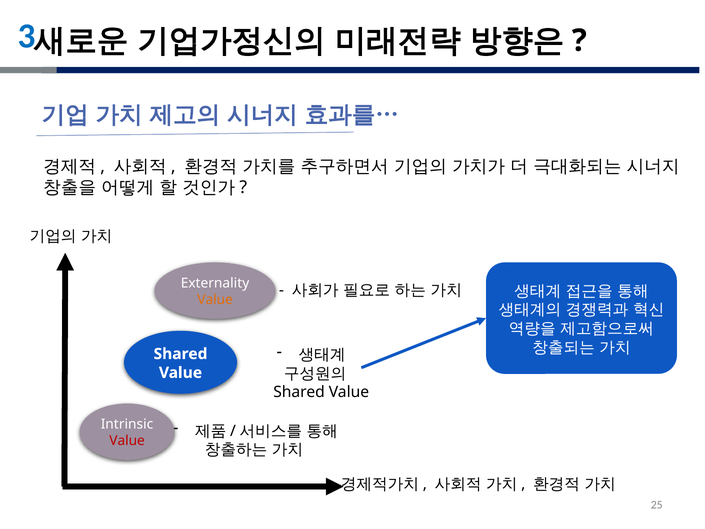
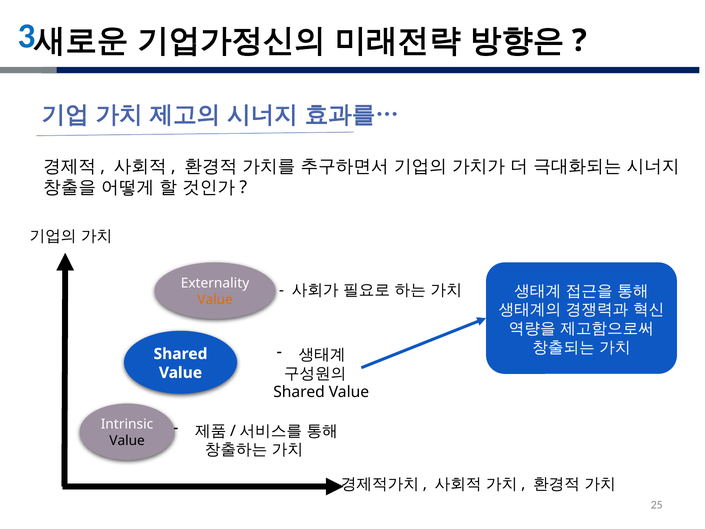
Value at (127, 441) colour: red -> black
